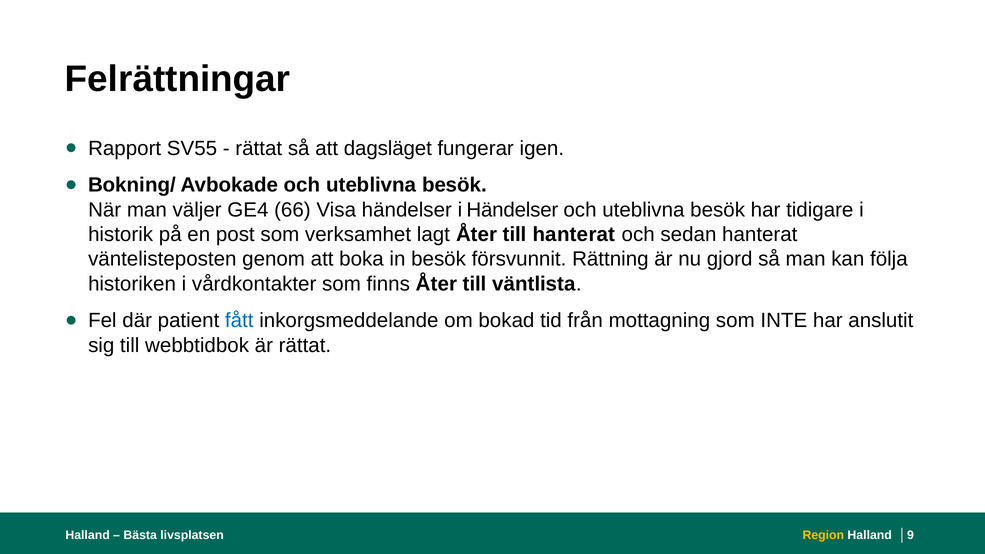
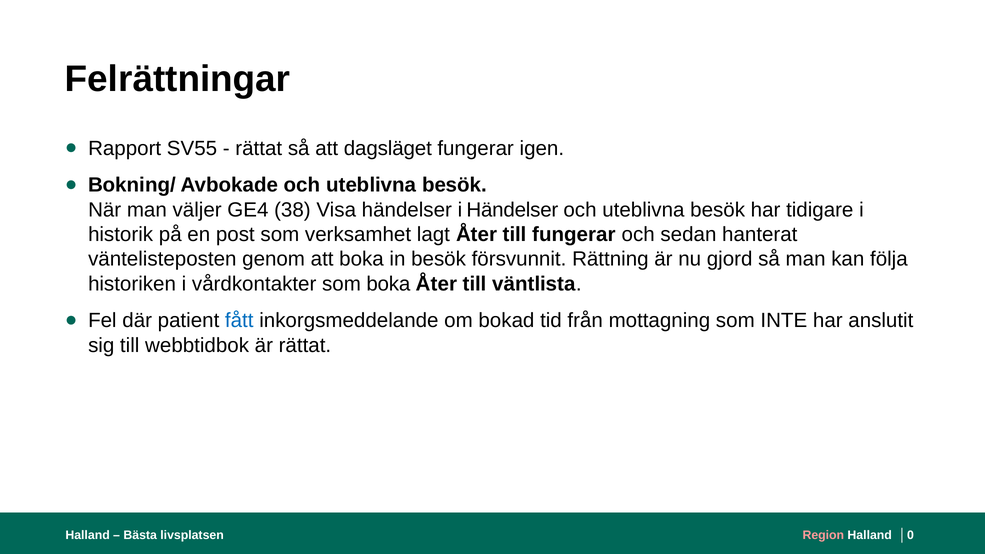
66: 66 -> 38
till hanterat: hanterat -> fungerar
som finns: finns -> boka
Region colour: yellow -> pink
9: 9 -> 0
